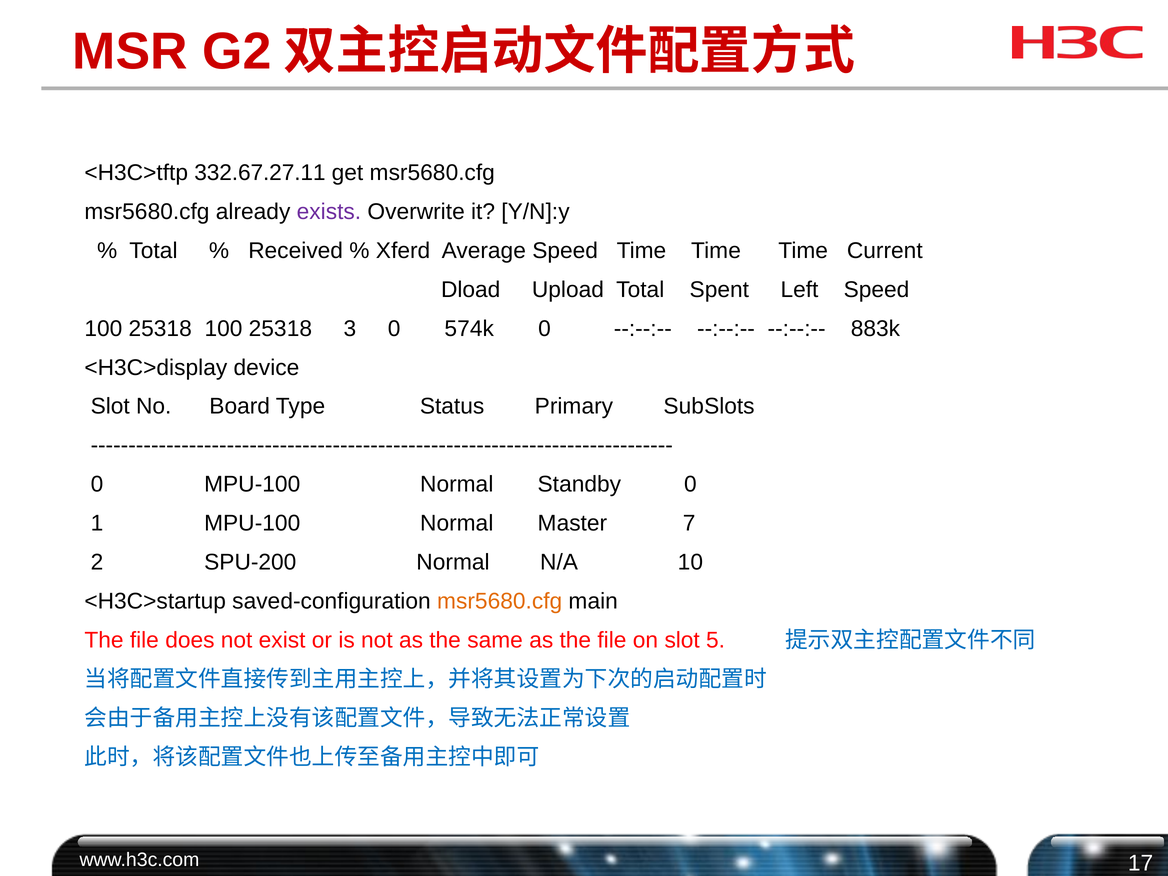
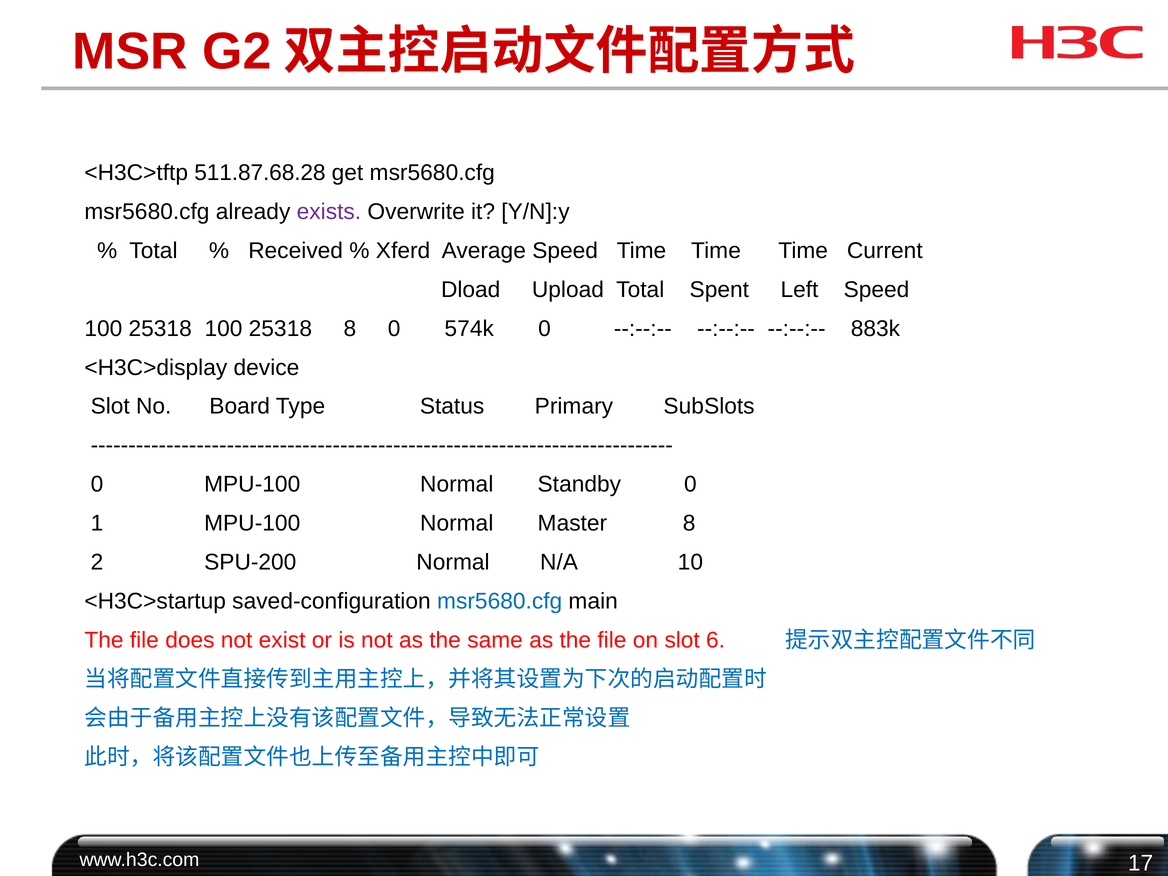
332.67.27.11: 332.67.27.11 -> 511.87.68.28
25318 3: 3 -> 8
Master 7: 7 -> 8
msr5680.cfg at (500, 601) colour: orange -> blue
5: 5 -> 6
